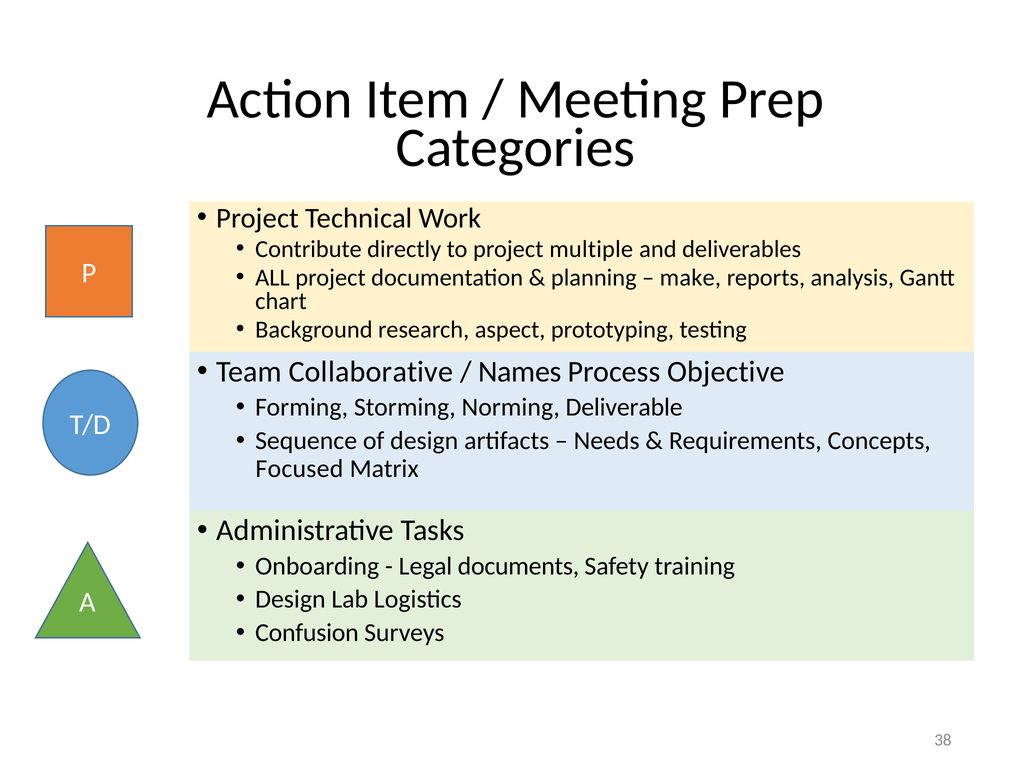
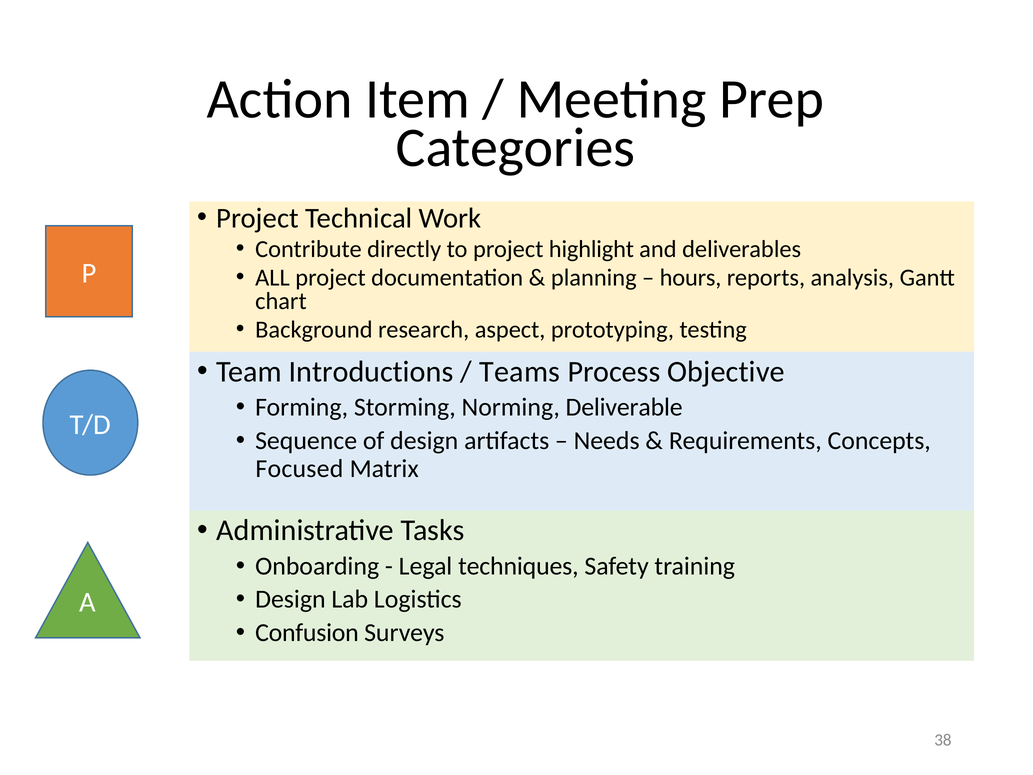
multiple: multiple -> highlight
make: make -> hours
Collaborative: Collaborative -> Introductions
Names: Names -> Teams
documents: documents -> techniques
